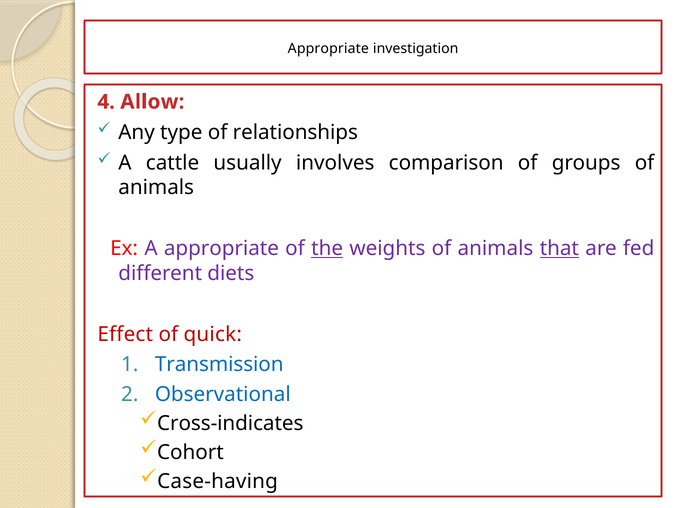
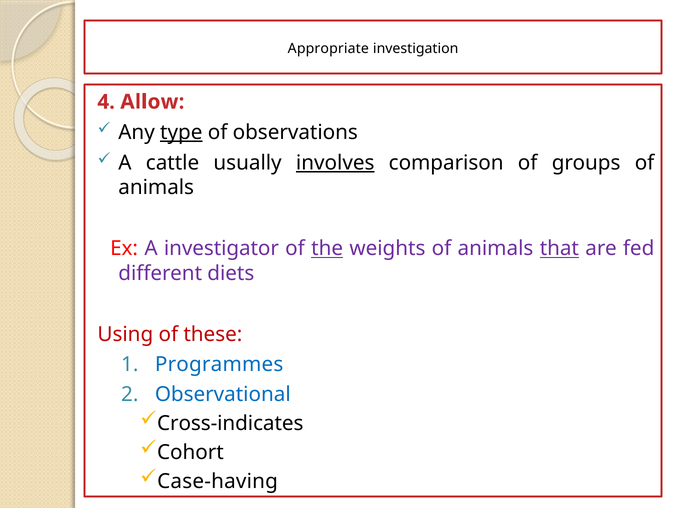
type underline: none -> present
relationships: relationships -> observations
involves underline: none -> present
A appropriate: appropriate -> investigator
Effect: Effect -> Using
quick: quick -> these
Transmission: Transmission -> Programmes
